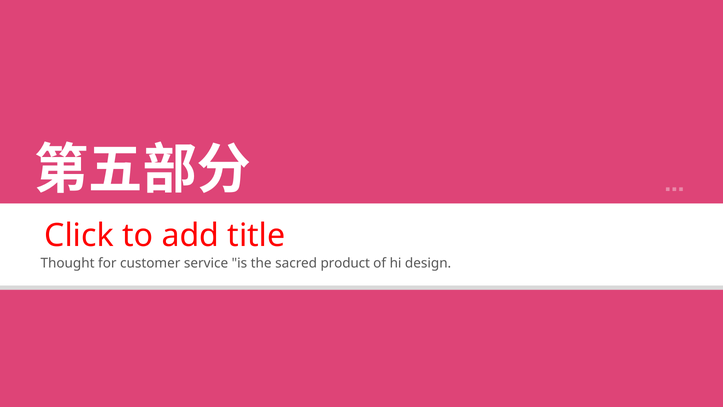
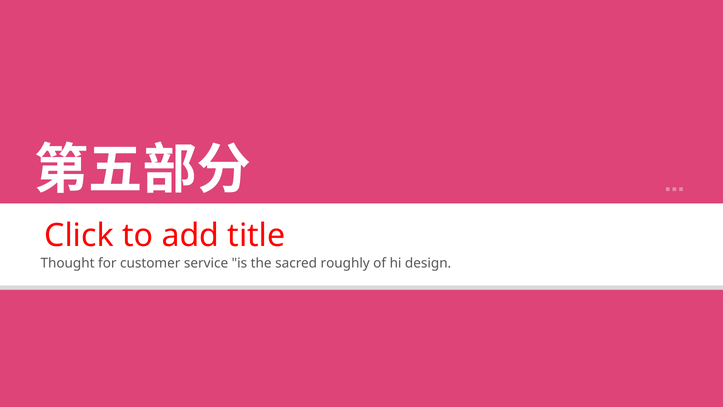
product: product -> roughly
